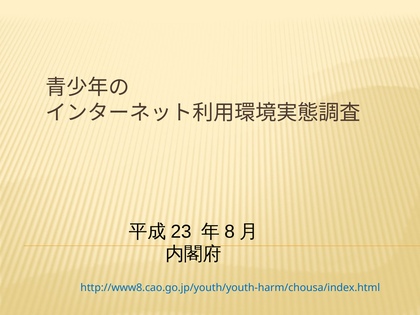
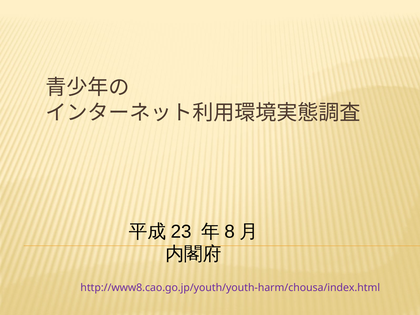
http://www8.cao.go.jp/youth/youth-harm/chousa/index.html colour: blue -> purple
